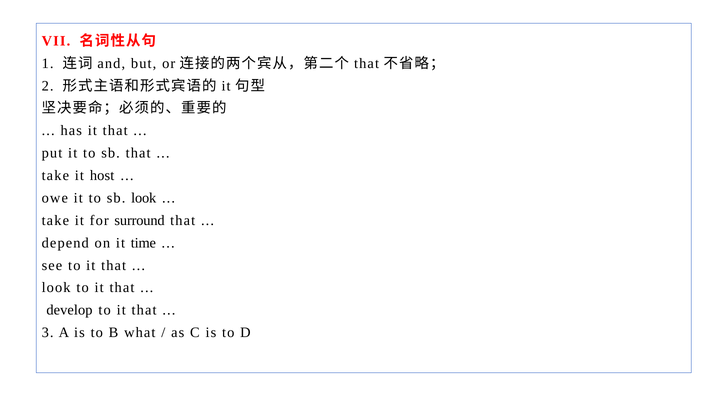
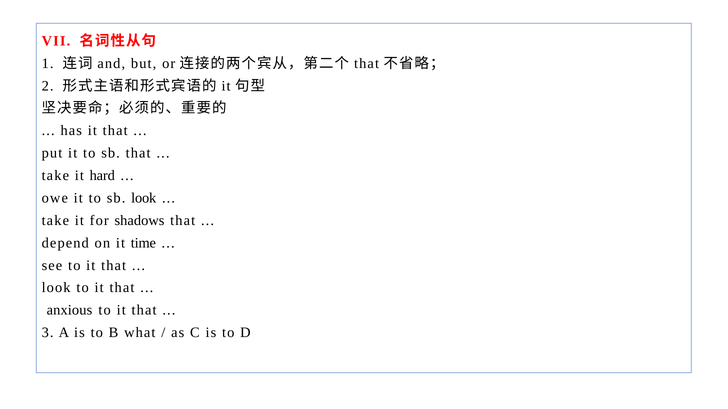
host: host -> hard
surround: surround -> shadows
develop: develop -> anxious
